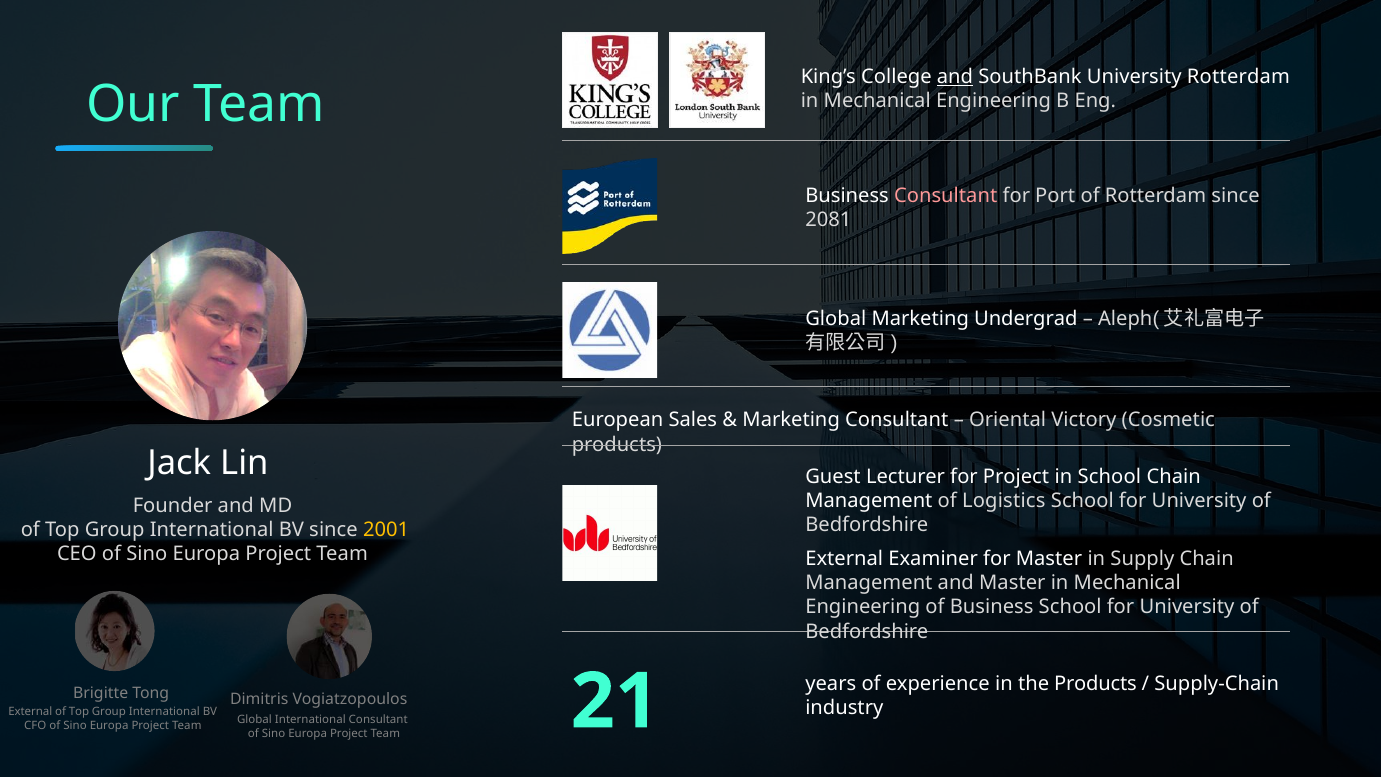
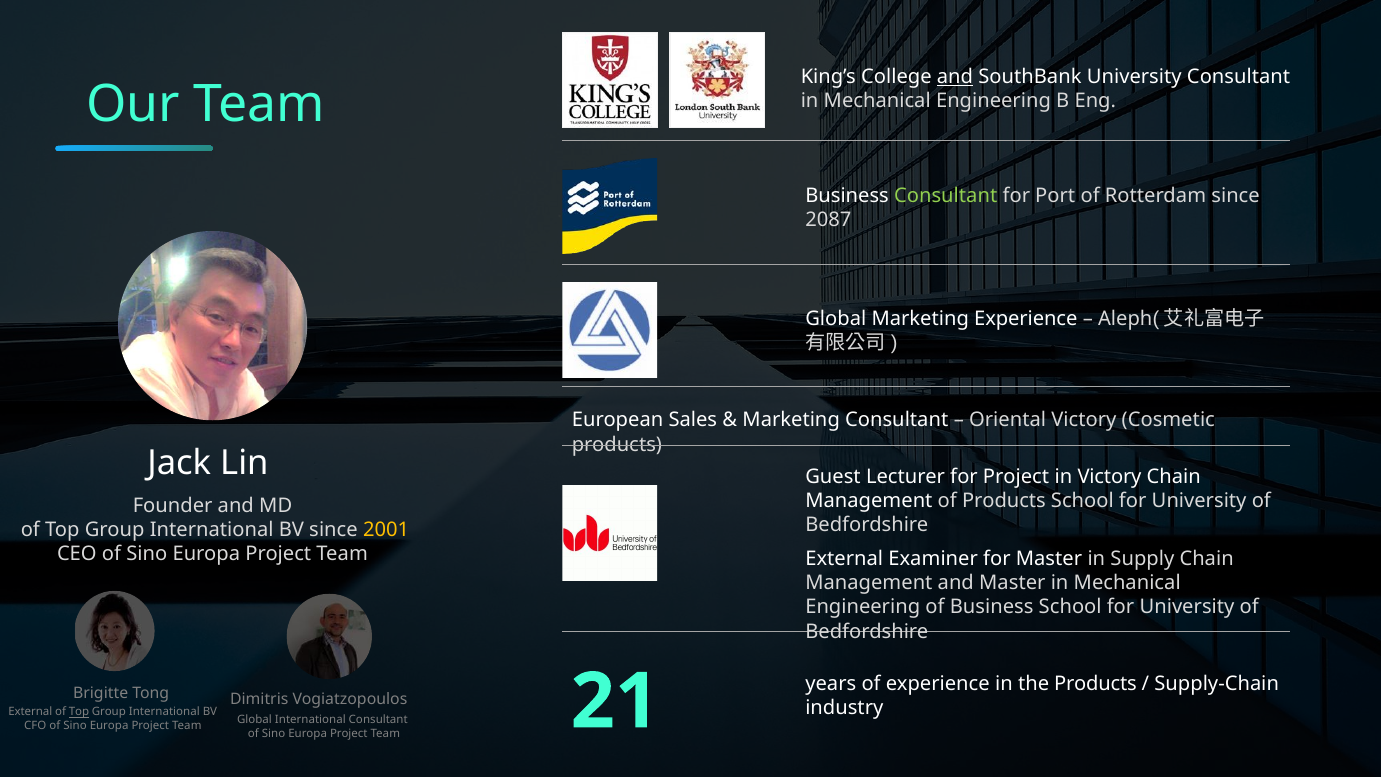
University Rotterdam: Rotterdam -> Consultant
Consultant at (946, 196) colour: pink -> light green
2081: 2081 -> 2087
Marketing Undergrad: Undergrad -> Experience
in School: School -> Victory
of Logistics: Logistics -> Products
Top at (79, 712) underline: none -> present
